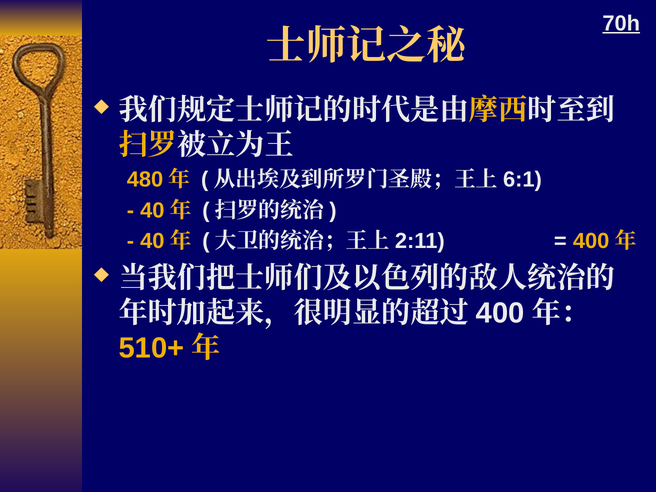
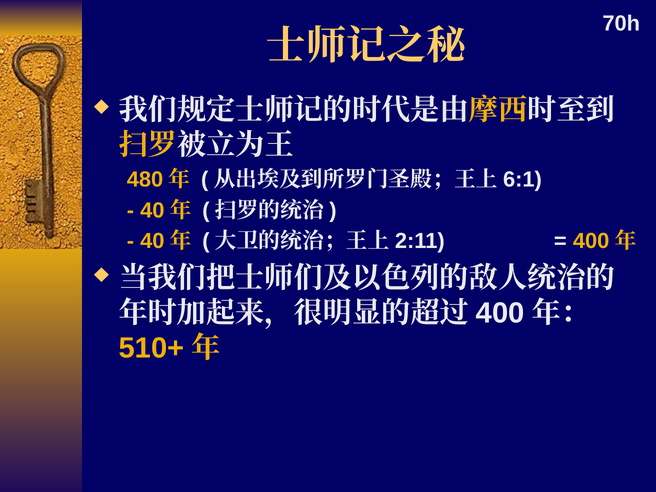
70h underline: present -> none
